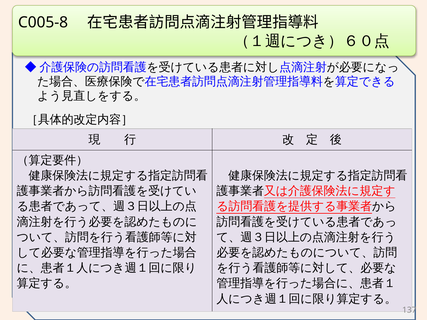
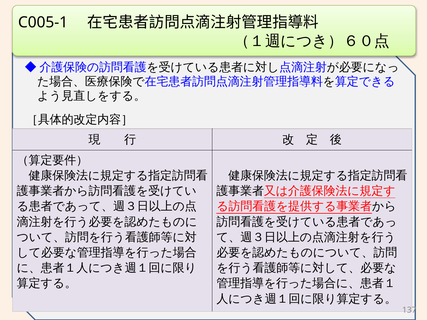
C005-8: C005-8 -> C005-1
